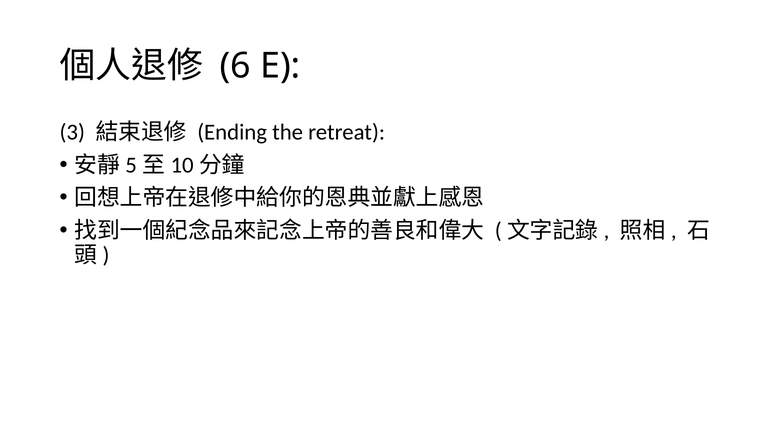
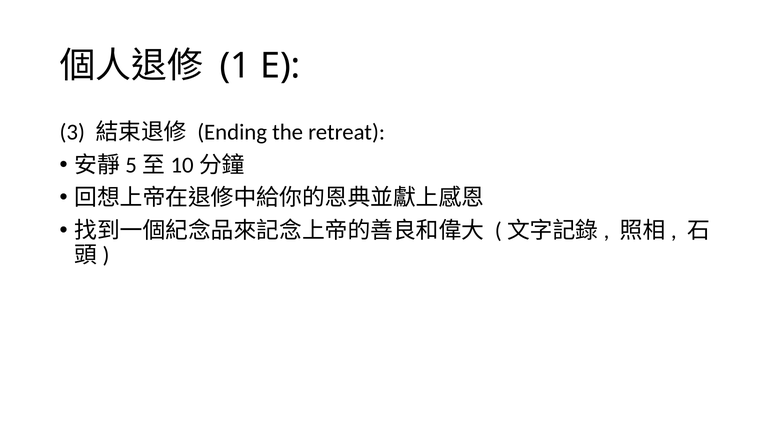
6: 6 -> 1
